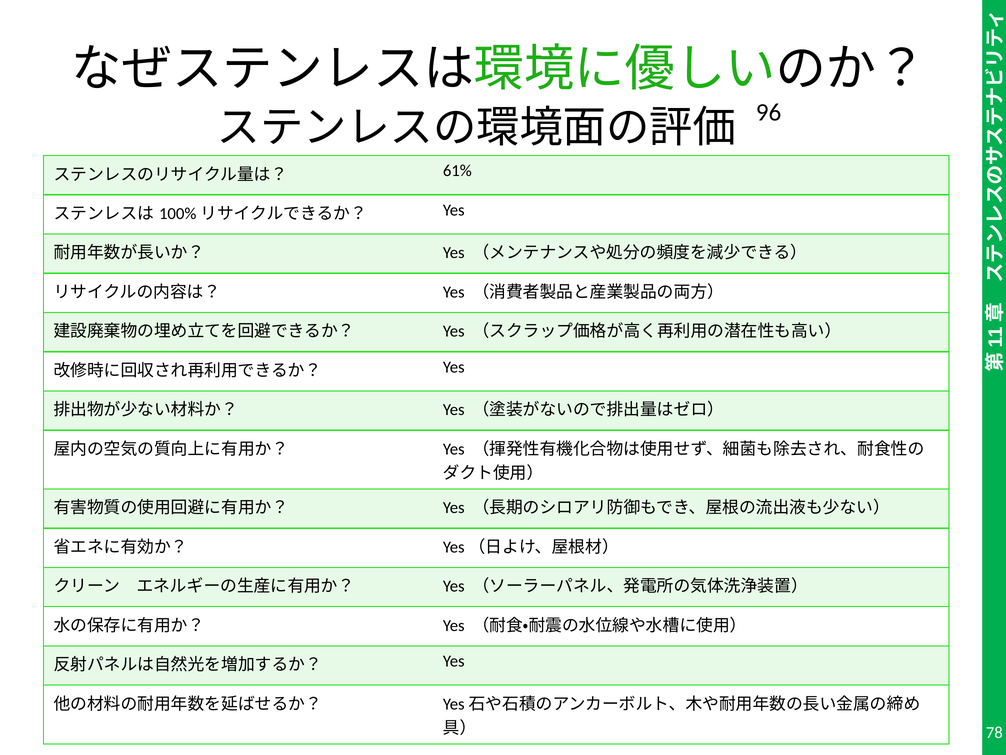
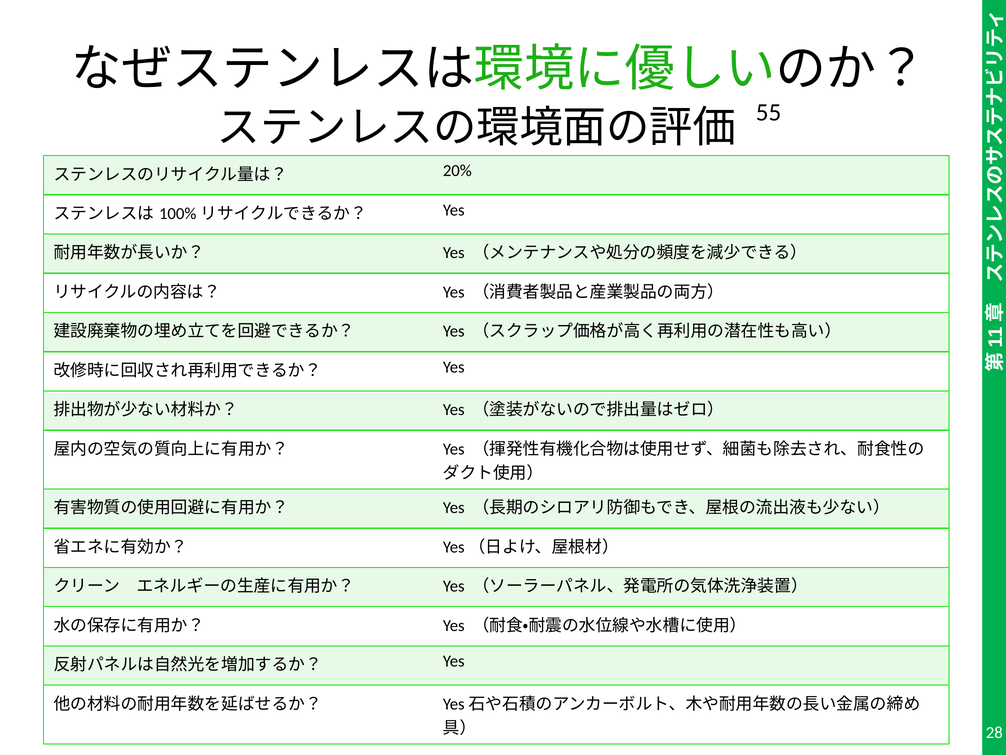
96: 96 -> 55
61%: 61% -> 20%
78: 78 -> 28
